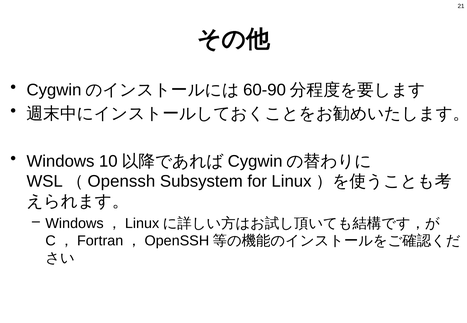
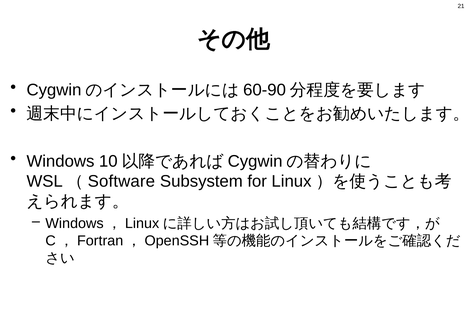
Openssh at (121, 181): Openssh -> Software
